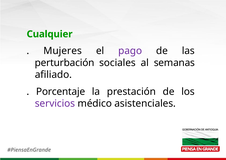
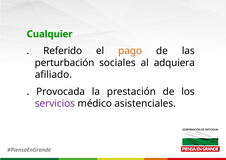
Mujeres: Mujeres -> Referido
pago colour: purple -> orange
semanas: semanas -> adquiera
Porcentaje: Porcentaje -> Provocada
